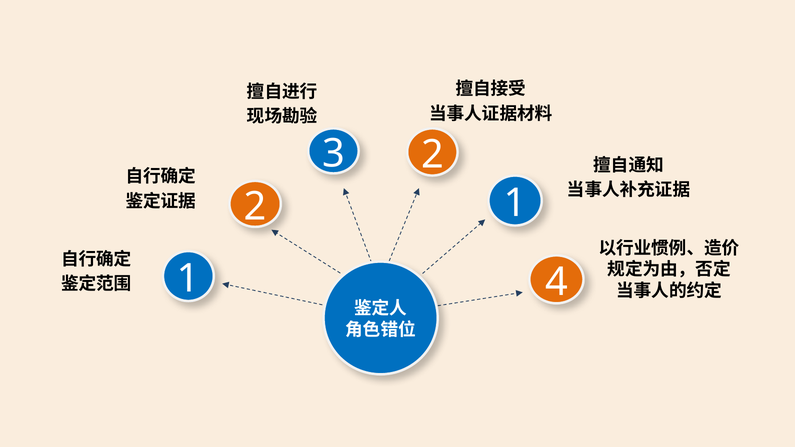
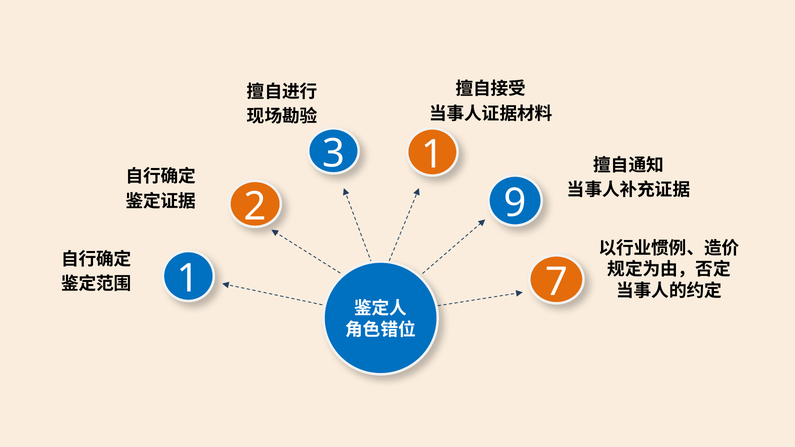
3 2: 2 -> 1
1 at (515, 203): 1 -> 9
4: 4 -> 7
